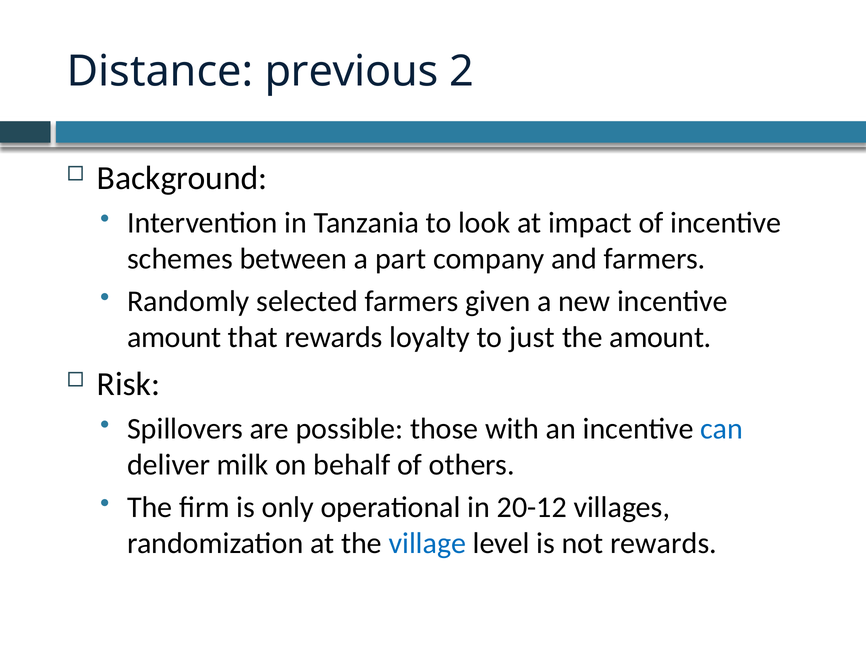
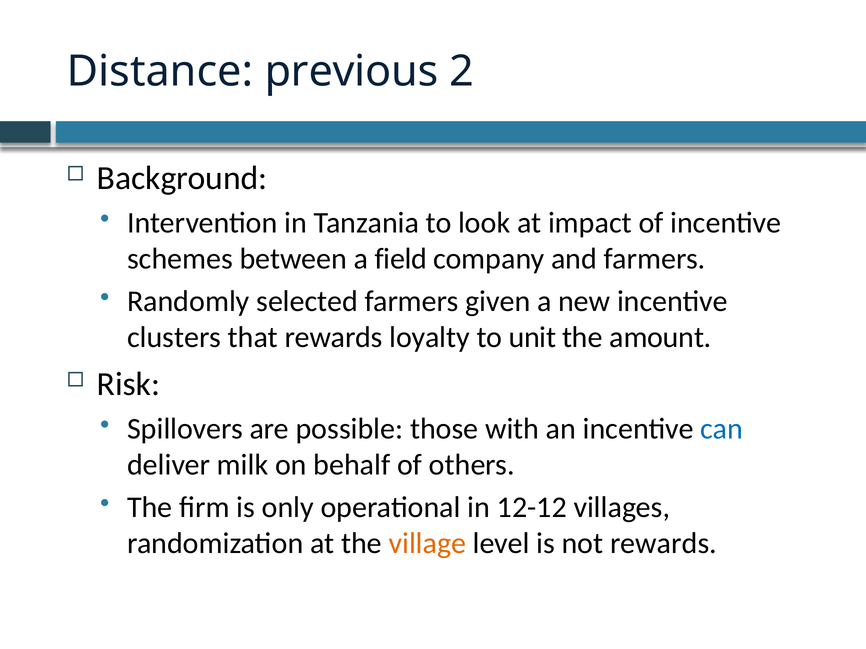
part: part -> field
amount at (174, 338): amount -> clusters
just: just -> unit
20-12: 20-12 -> 12-12
village colour: blue -> orange
